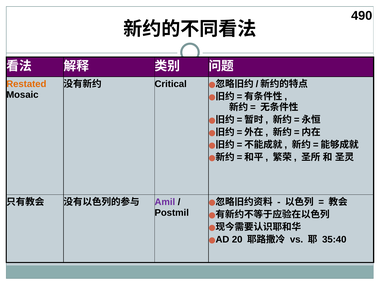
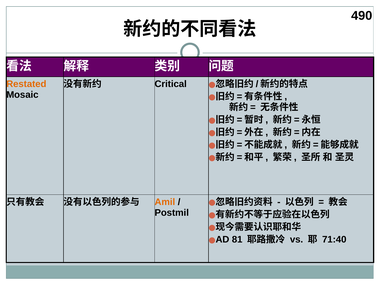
Amil colour: purple -> orange
20: 20 -> 81
35:40: 35:40 -> 71:40
